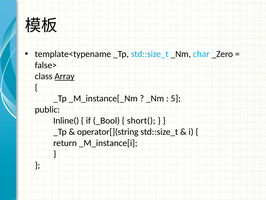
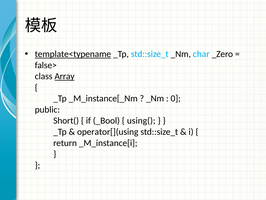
template<typename underline: none -> present
5: 5 -> 0
Inline(: Inline( -> Short(
short(: short( -> using(
operator[](string: operator[](string -> operator[](using
